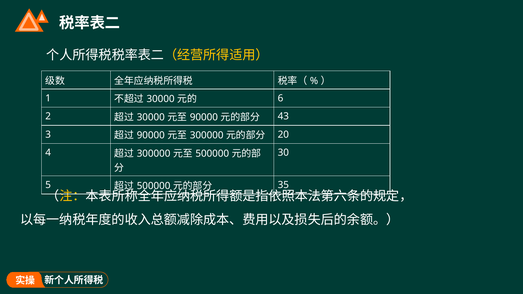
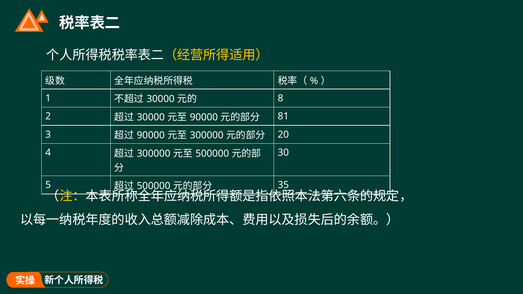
6: 6 -> 8
43: 43 -> 81
